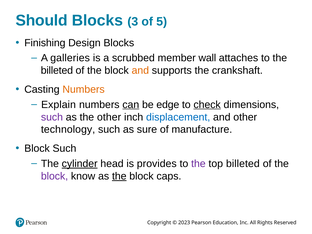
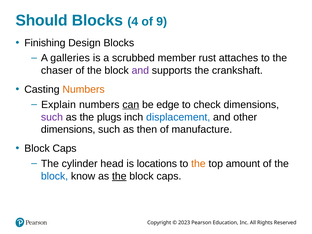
3: 3 -> 4
5: 5 -> 9
wall: wall -> rust
billeted at (57, 71): billeted -> chaser
and at (140, 71) colour: orange -> purple
check underline: present -> none
the other: other -> plugs
technology at (68, 130): technology -> dimensions
sure: sure -> then
Such at (64, 149): Such -> Caps
cylinder underline: present -> none
provides: provides -> locations
the at (198, 164) colour: purple -> orange
top billeted: billeted -> amount
block at (55, 176) colour: purple -> blue
